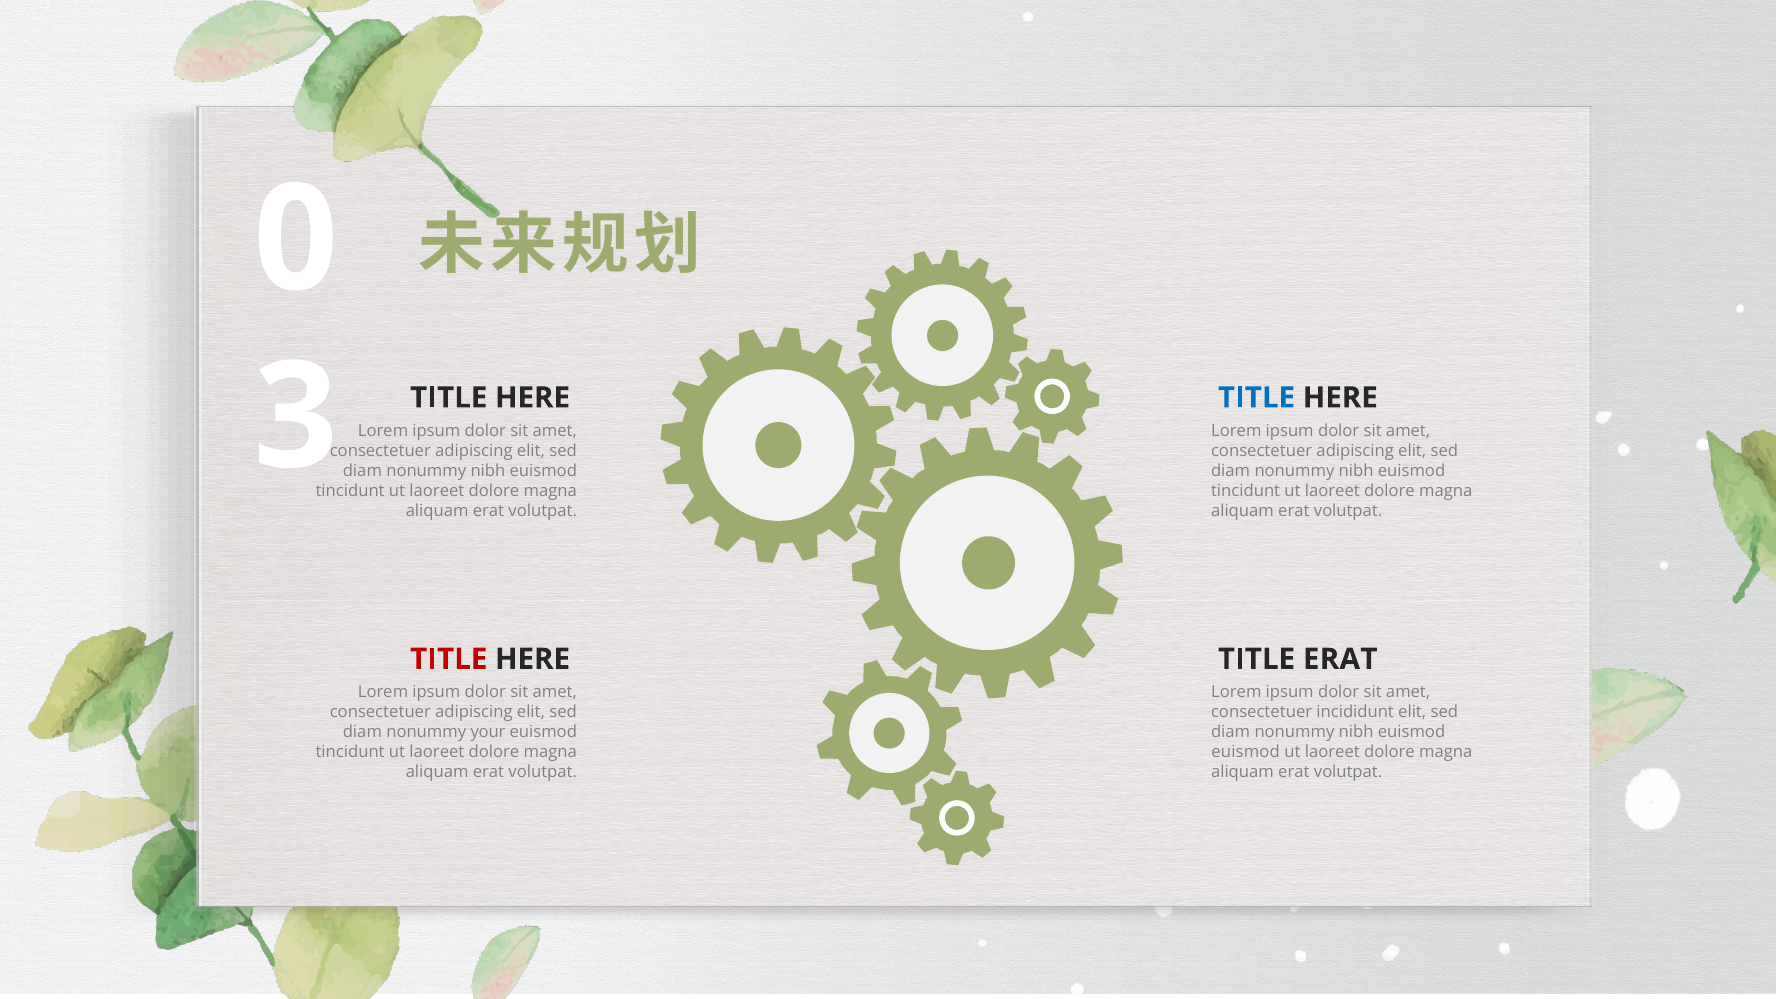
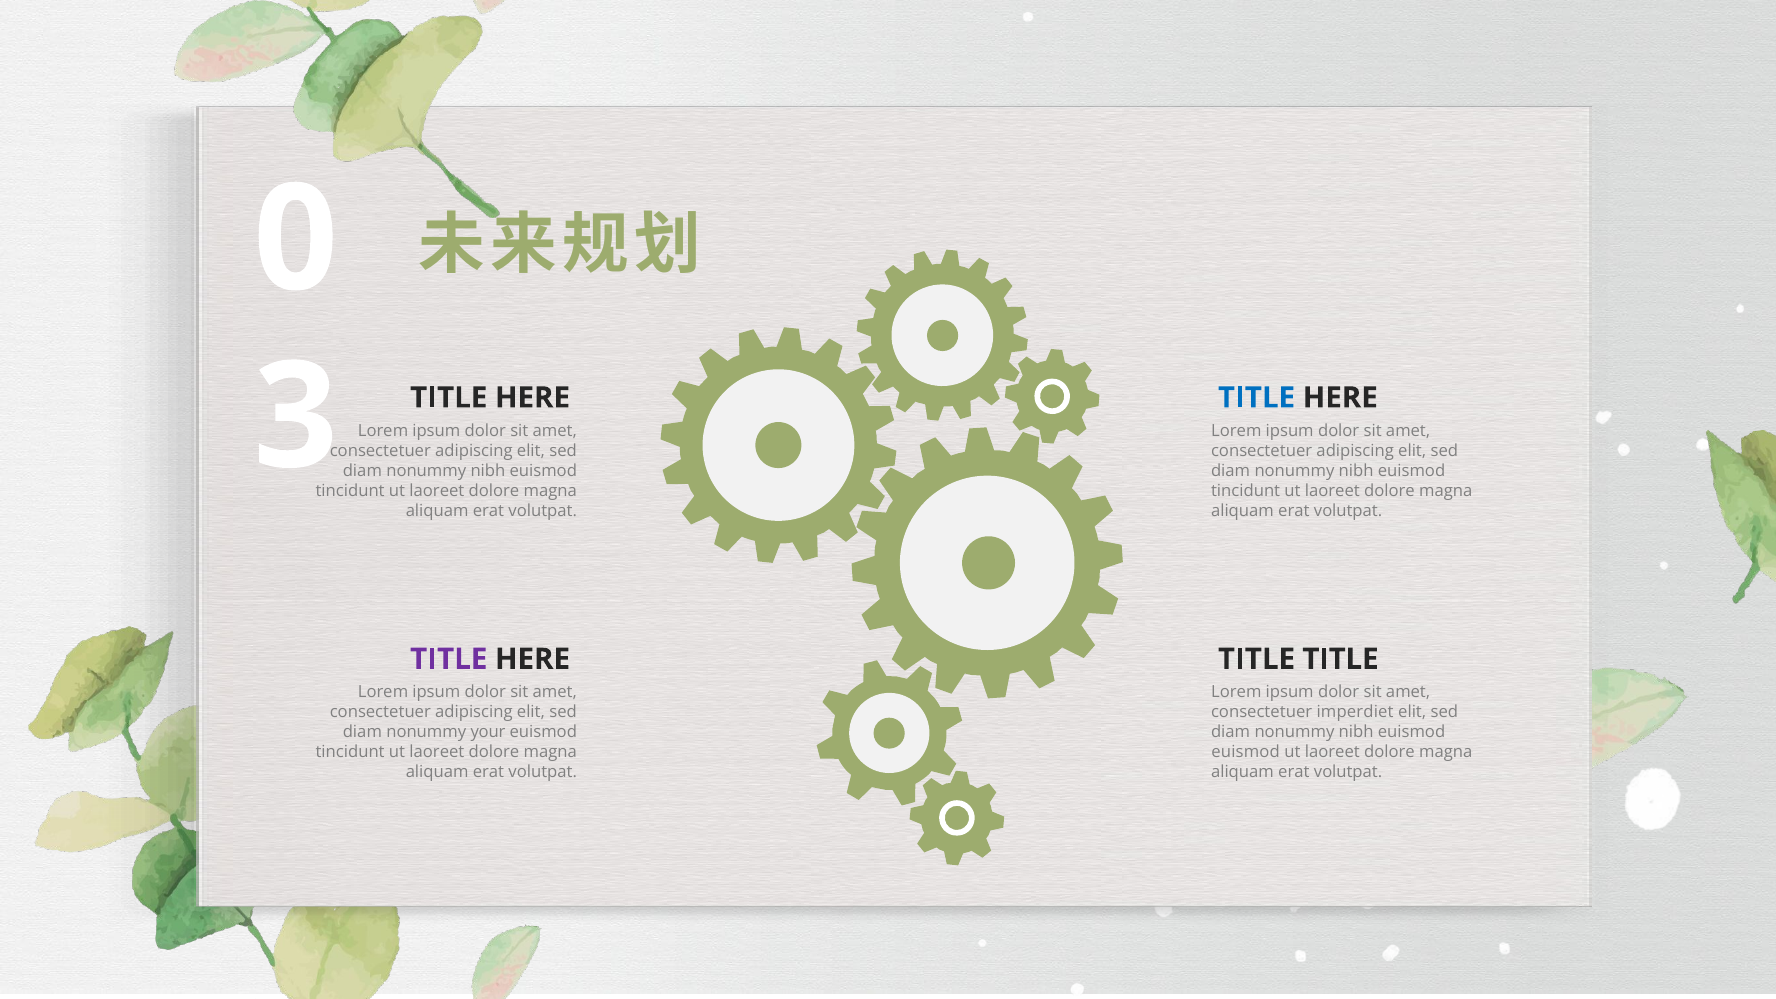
TITLE at (449, 659) colour: red -> purple
TITLE ERAT: ERAT -> TITLE
incididunt: incididunt -> imperdiet
